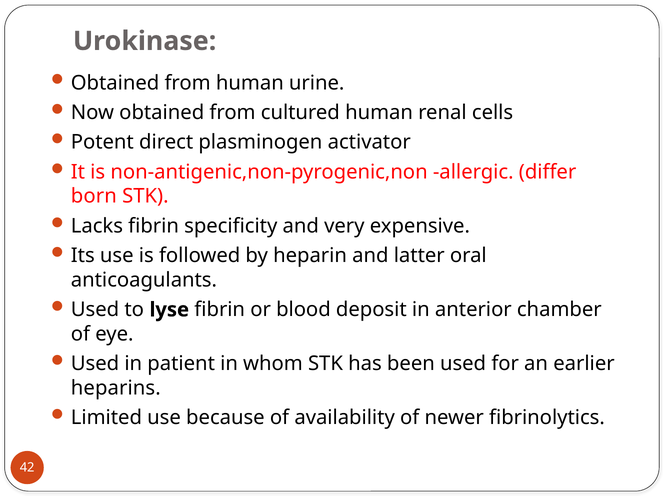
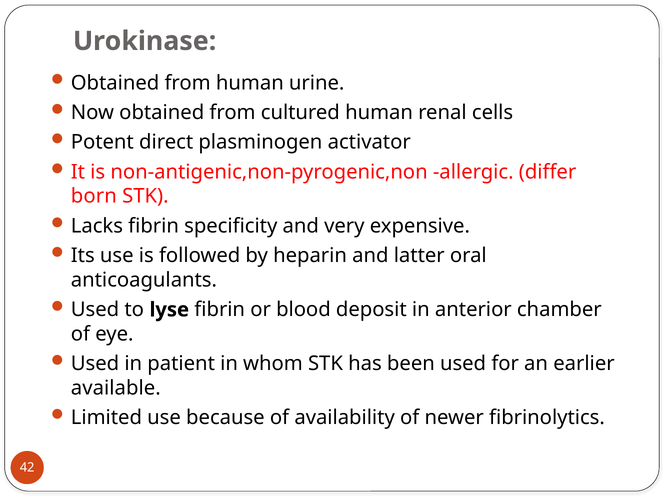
heparins: heparins -> available
